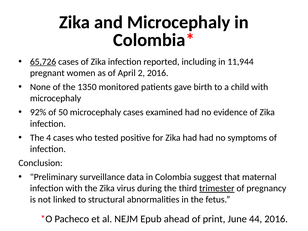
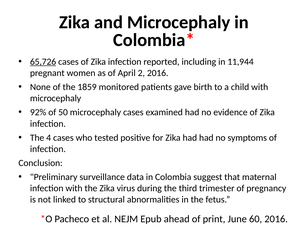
1350: 1350 -> 1859
trimester underline: present -> none
44: 44 -> 60
